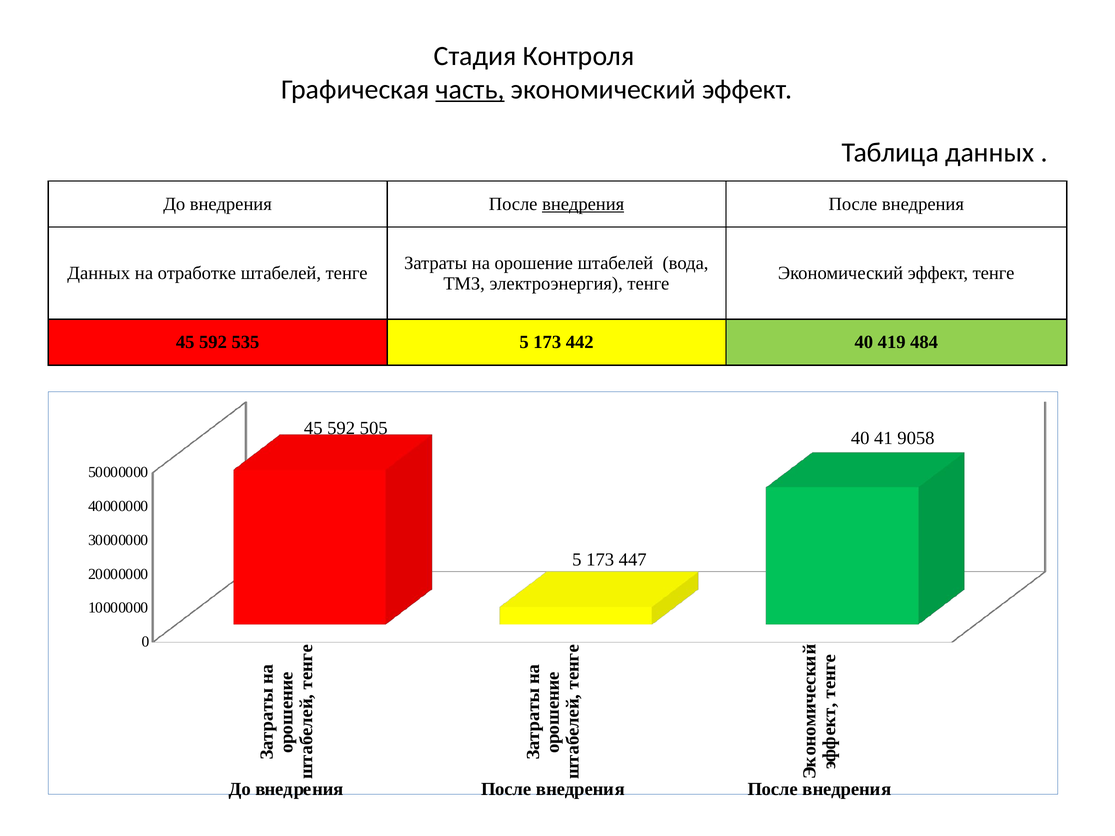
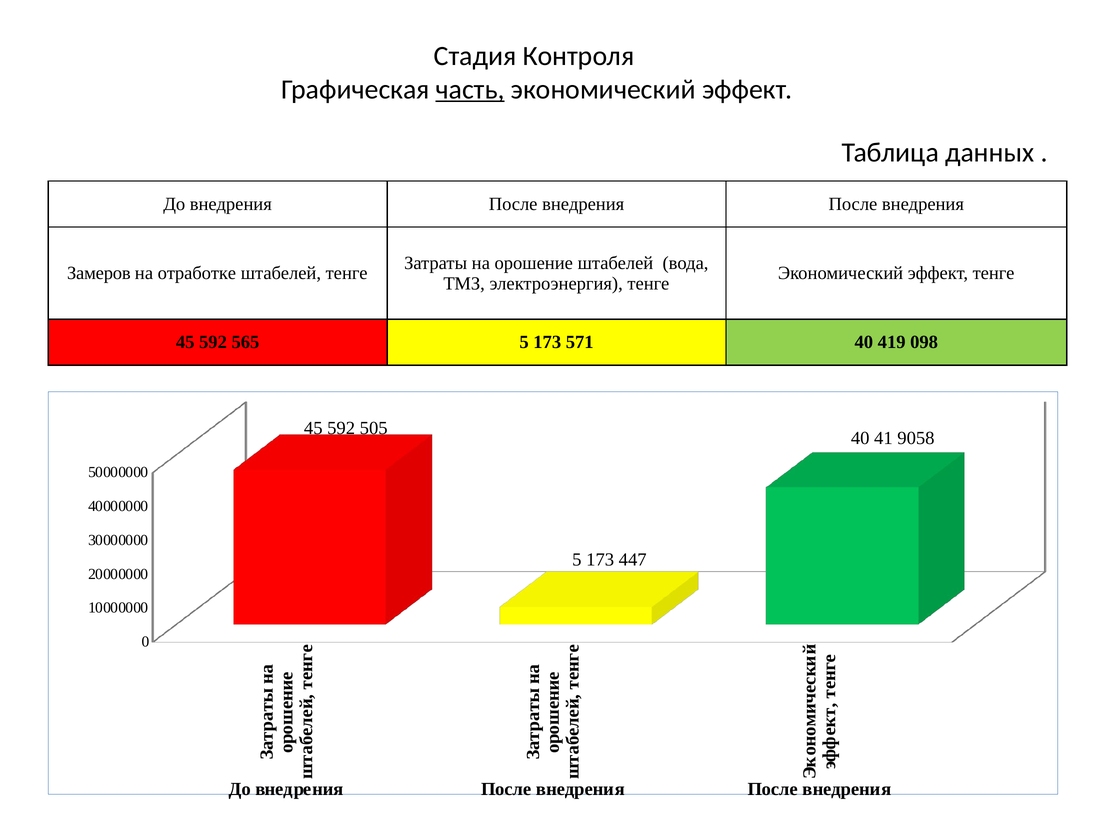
внедрения at (583, 204) underline: present -> none
Данных at (99, 273): Данных -> Замеров
535: 535 -> 565
442: 442 -> 571
484: 484 -> 098
